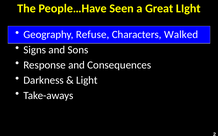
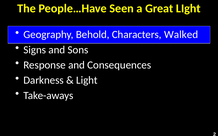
Refuse: Refuse -> Behold
